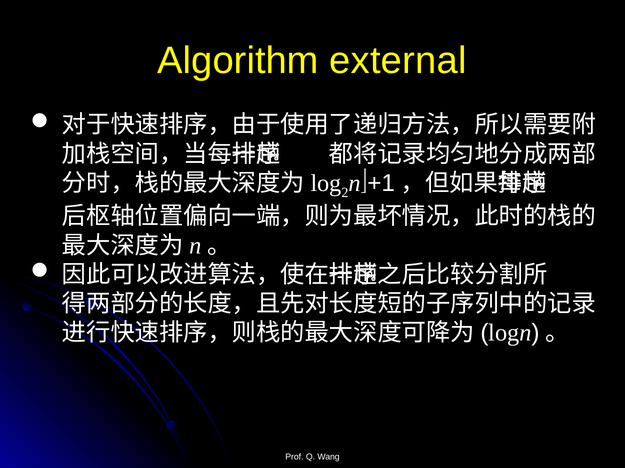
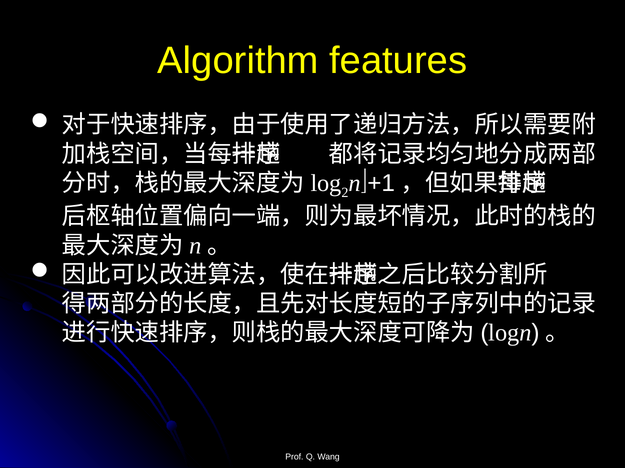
external: external -> features
